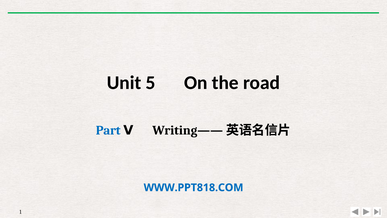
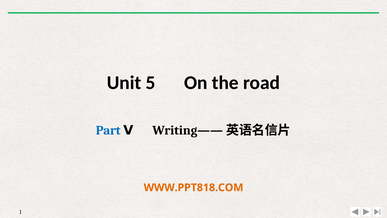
WWW.PPT818.COM colour: blue -> orange
